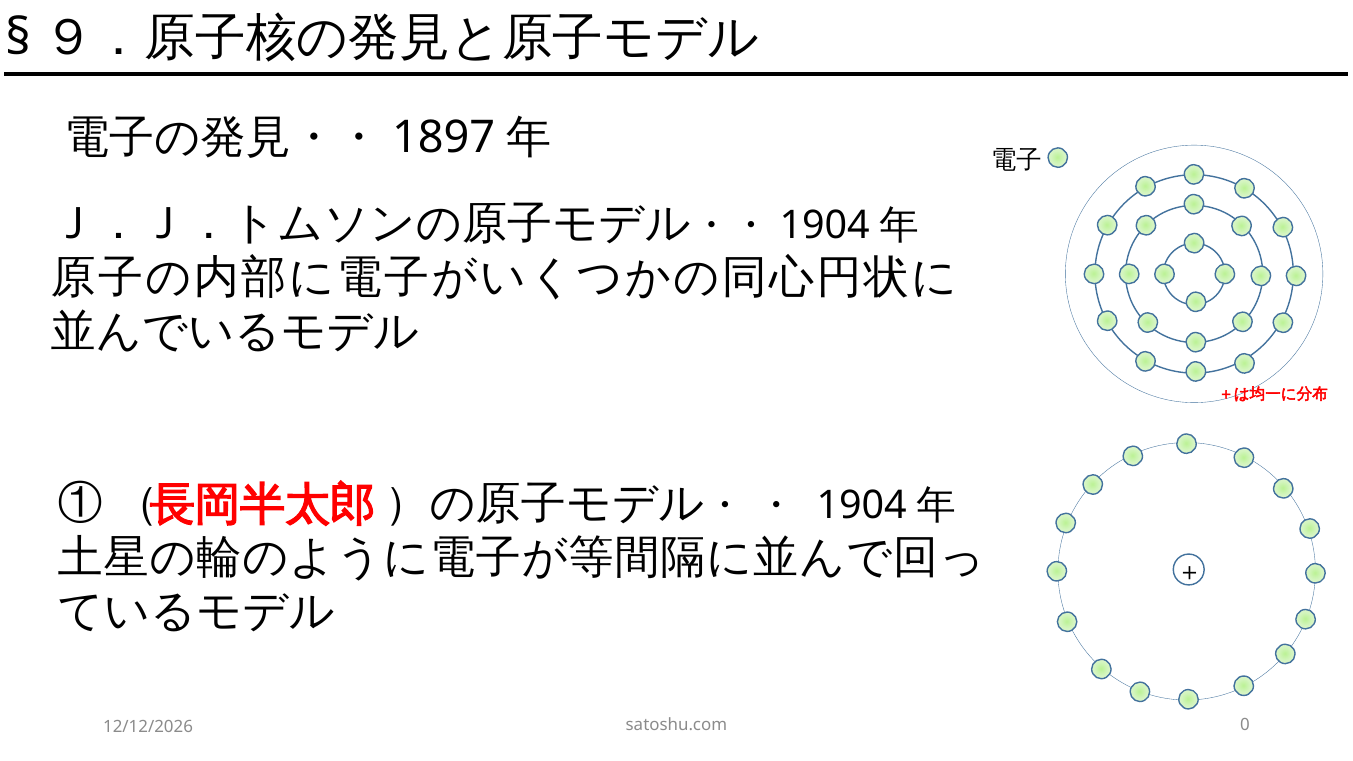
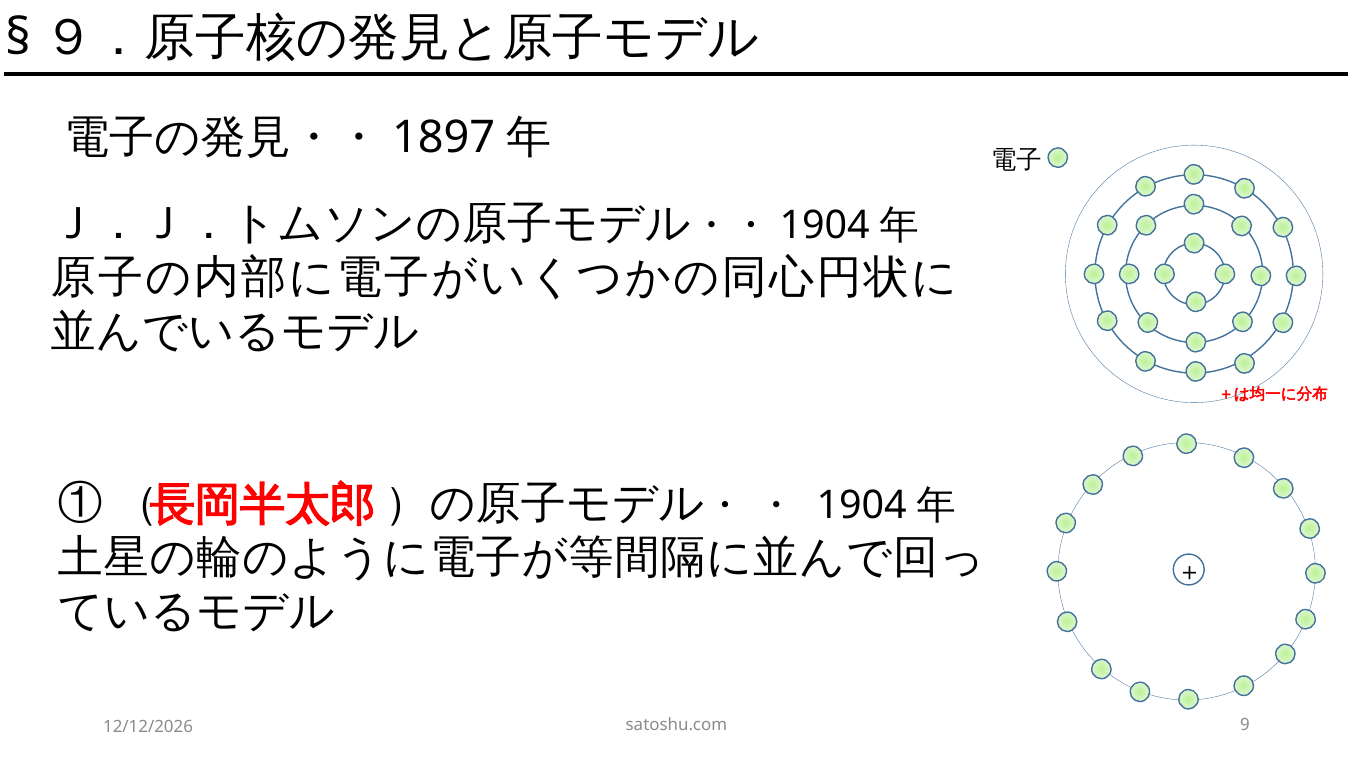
0: 0 -> 9
